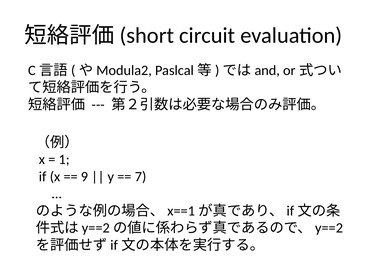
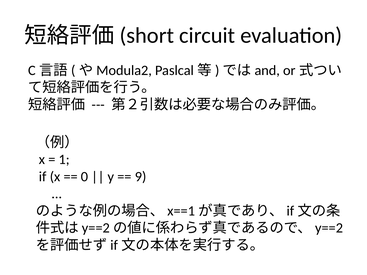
9: 9 -> 0
7: 7 -> 9
